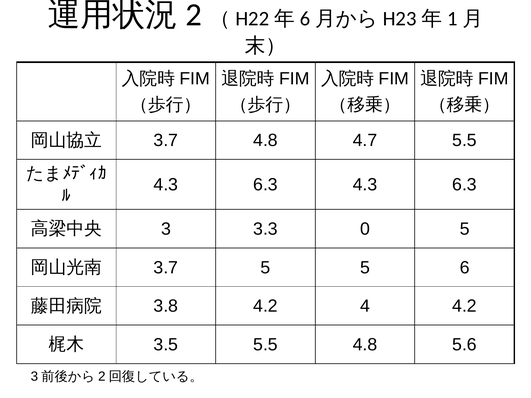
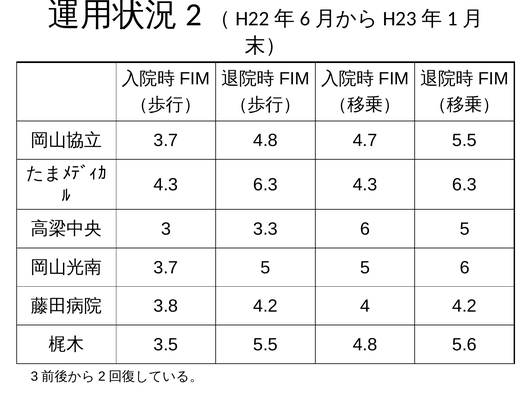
3.3 0: 0 -> 6
